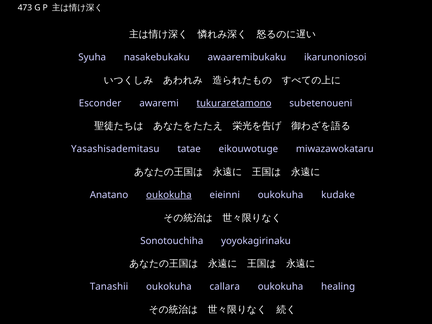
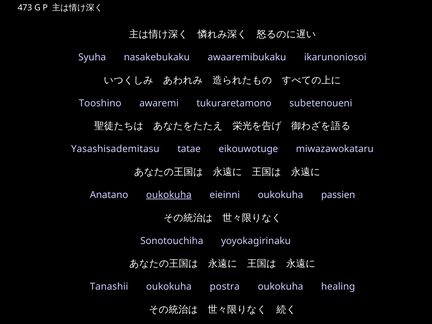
Esconder: Esconder -> Tooshino
tukuraretamono underline: present -> none
kudake: kudake -> passien
callara: callara -> postra
